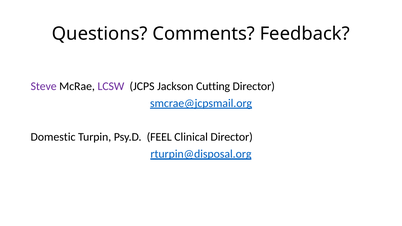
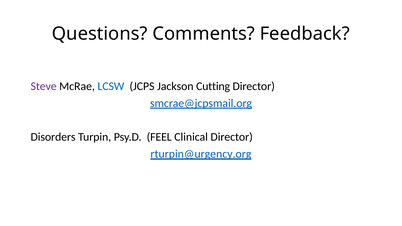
LCSW colour: purple -> blue
Domestic: Domestic -> Disorders
rturpin@disposal.org: rturpin@disposal.org -> rturpin@urgency.org
